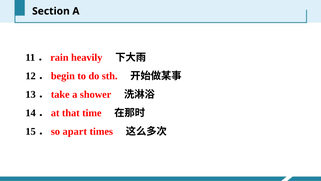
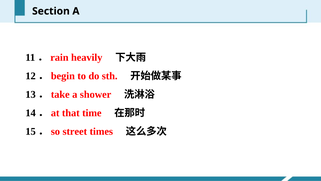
apart: apart -> street
